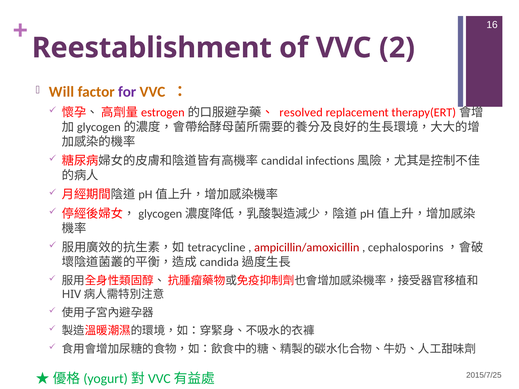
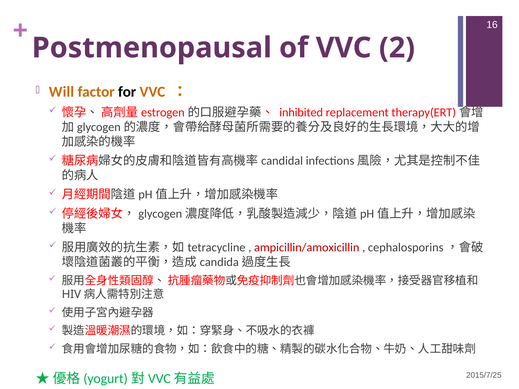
Reestablishment: Reestablishment -> Postmenopausal
for colour: purple -> black
resolved: resolved -> inhibited
